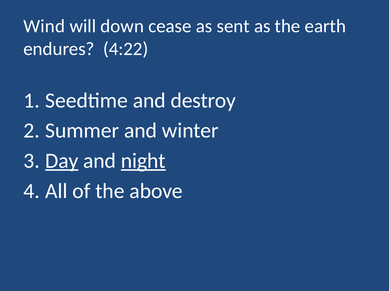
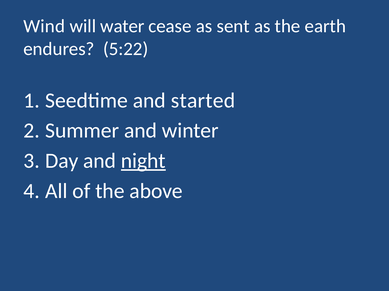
down: down -> water
4:22: 4:22 -> 5:22
destroy: destroy -> started
Day underline: present -> none
